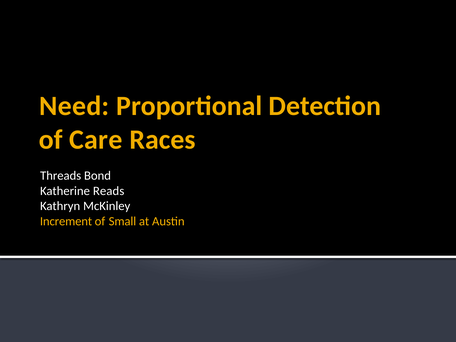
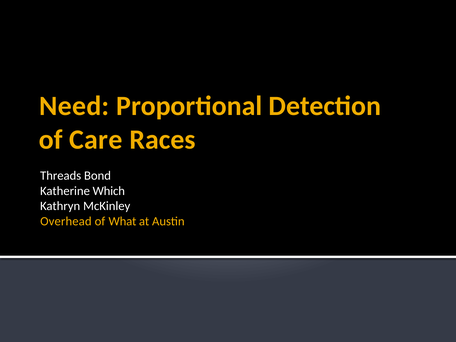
Reads: Reads -> Which
Increment: Increment -> Overhead
Small: Small -> What
